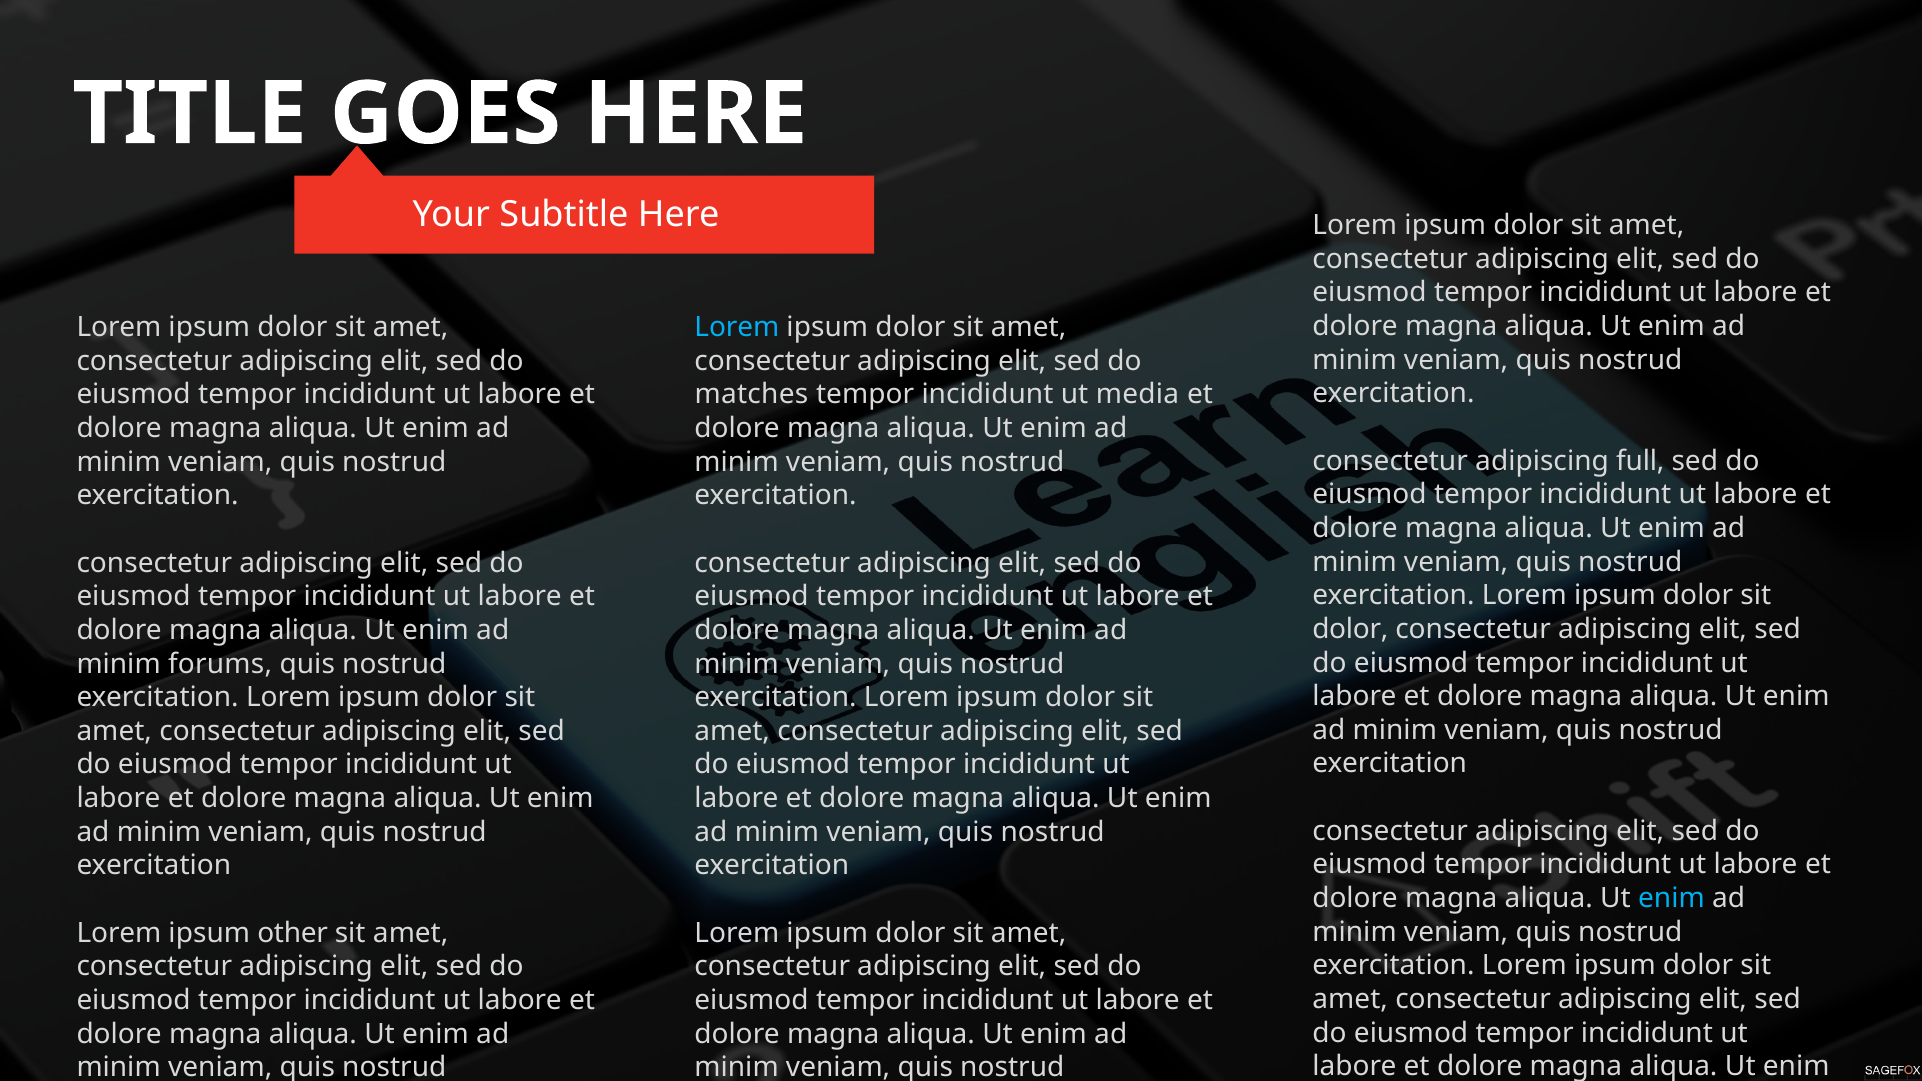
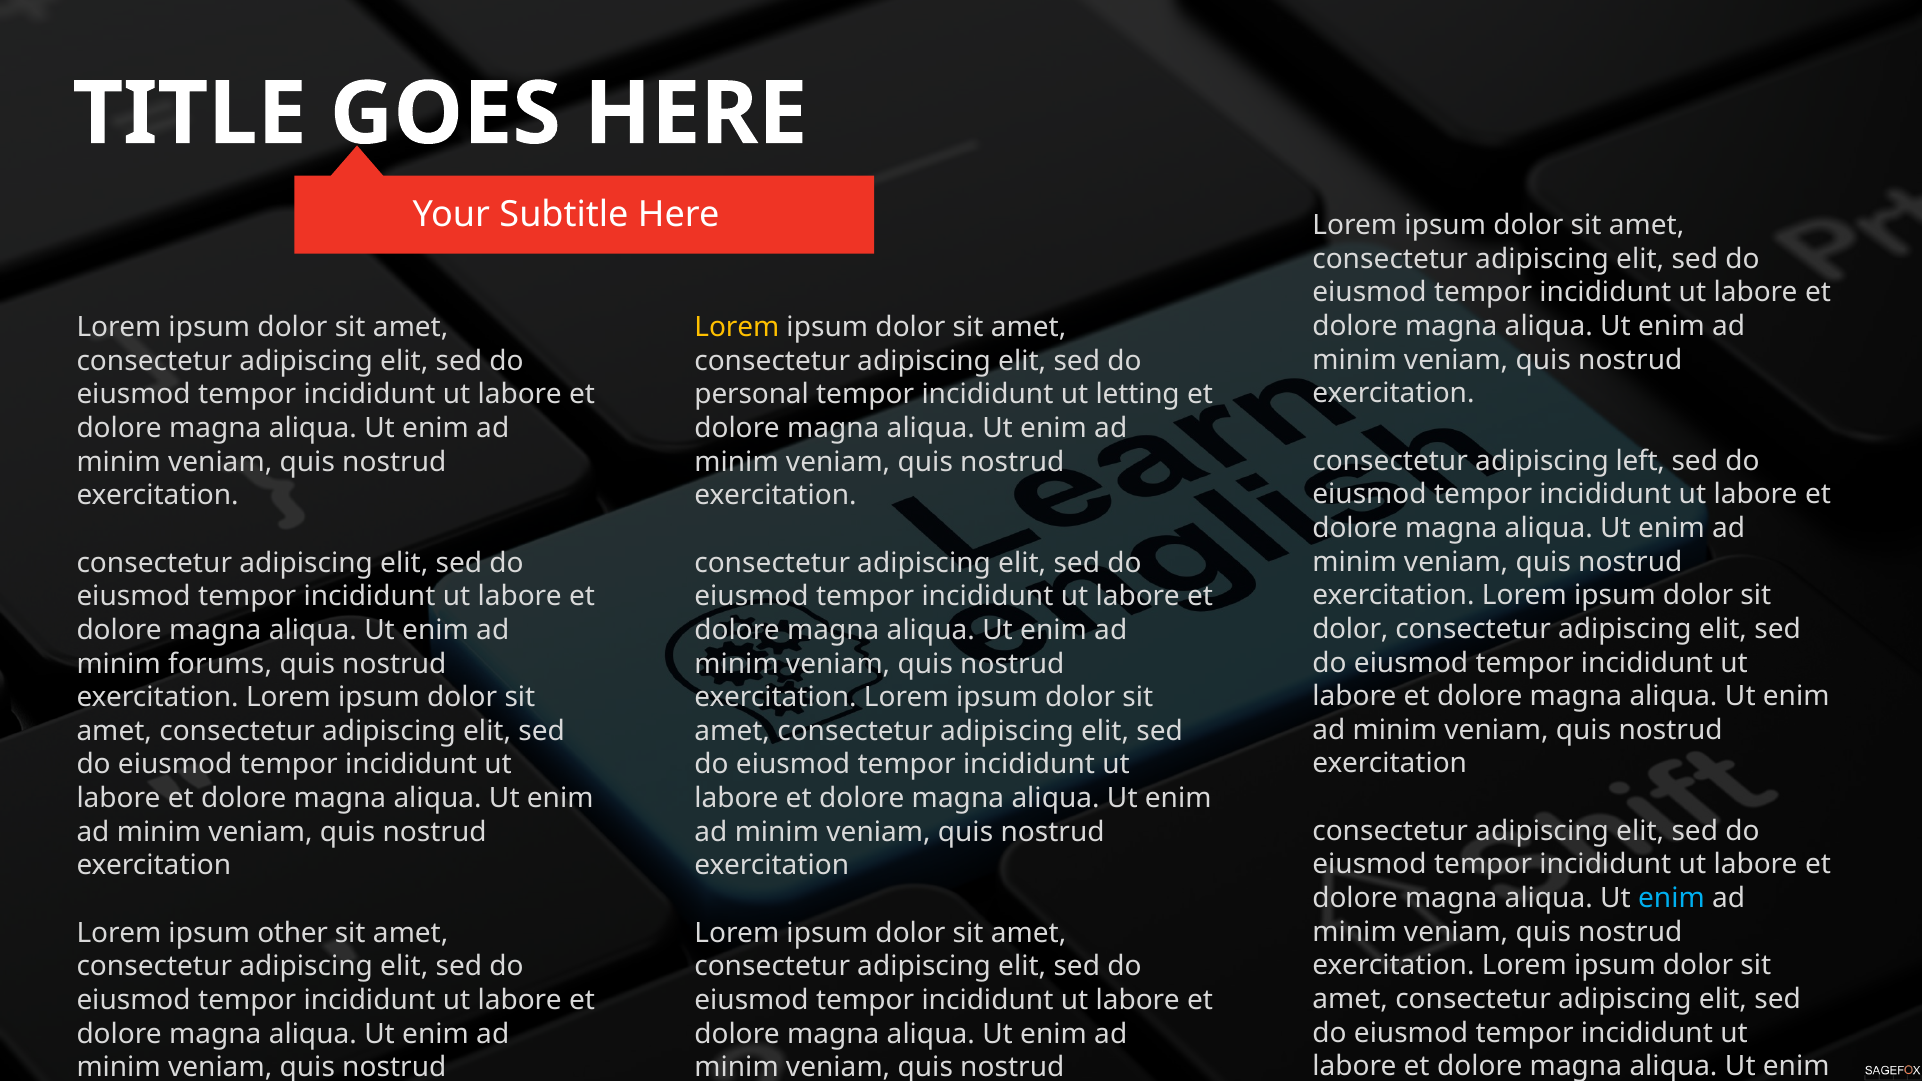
Lorem at (737, 327) colour: light blue -> yellow
matches: matches -> personal
media: media -> letting
full: full -> left
